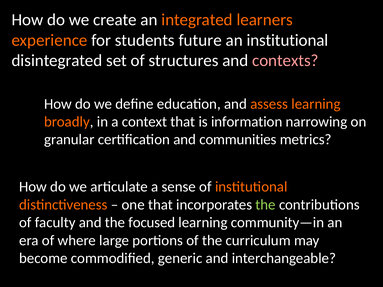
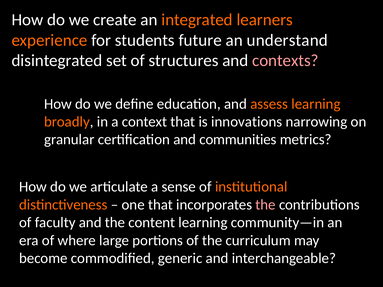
an institutional: institutional -> understand
information: information -> innovations
the at (266, 205) colour: light green -> pink
focused: focused -> content
